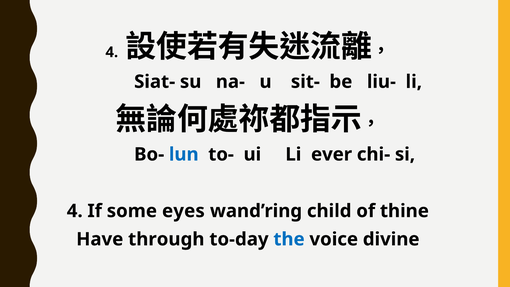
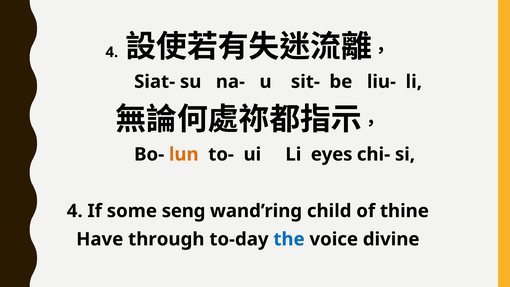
lun colour: blue -> orange
ever: ever -> eyes
eyes: eyes -> seng
